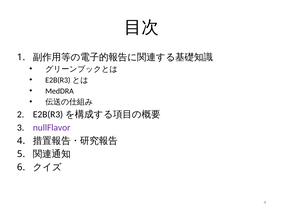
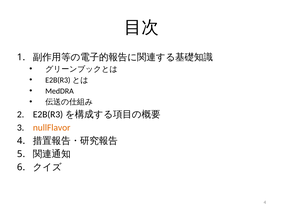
nullFlavor colour: purple -> orange
